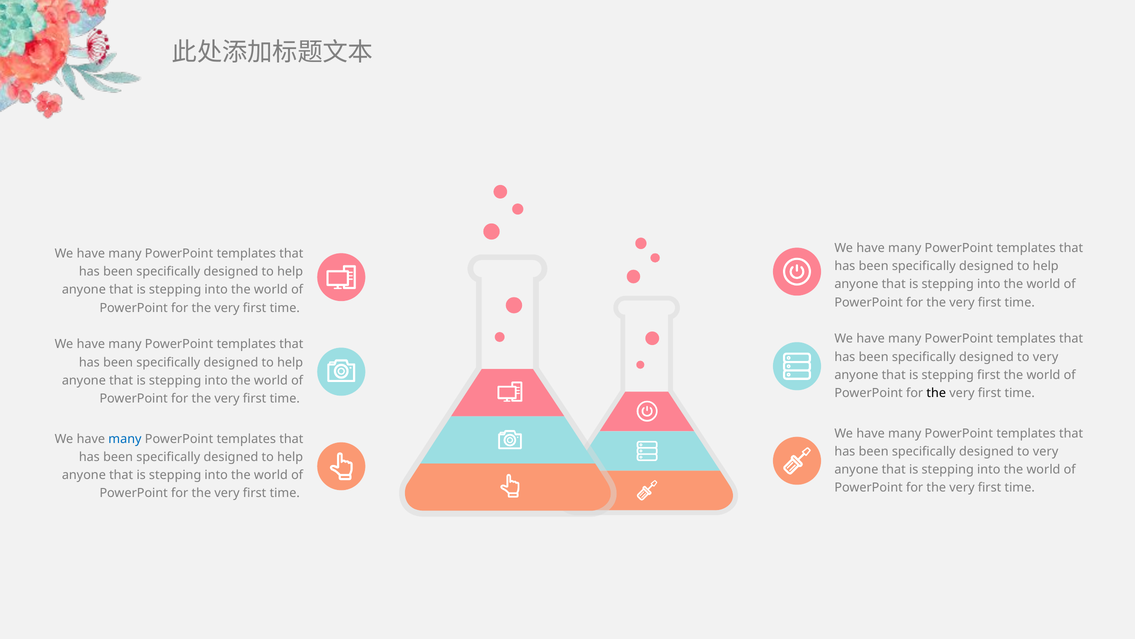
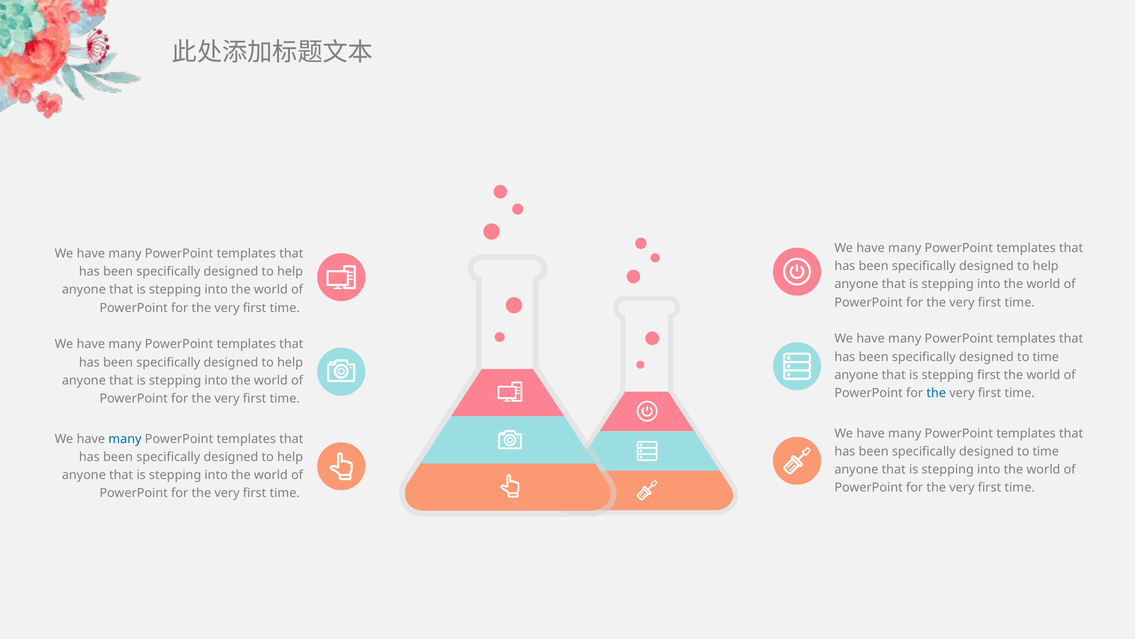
very at (1046, 357): very -> time
the at (936, 393) colour: black -> blue
very at (1046, 451): very -> time
